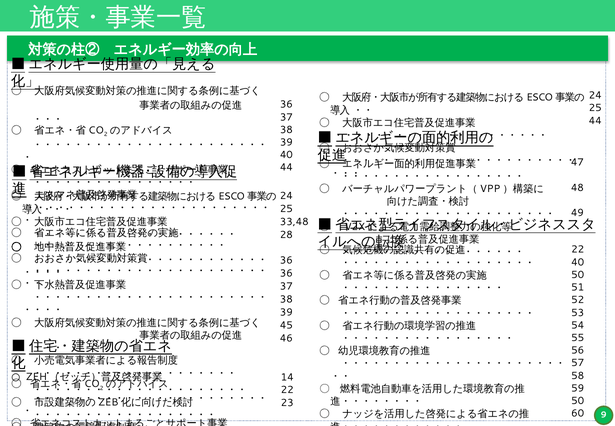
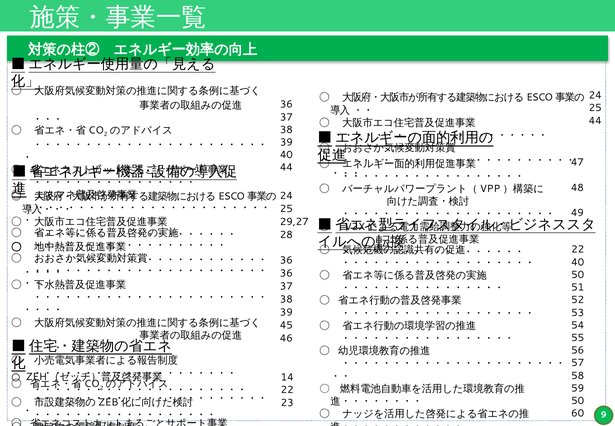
33,48: 33,48 -> 29,27
